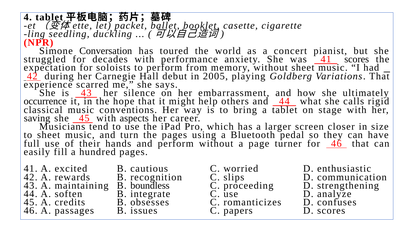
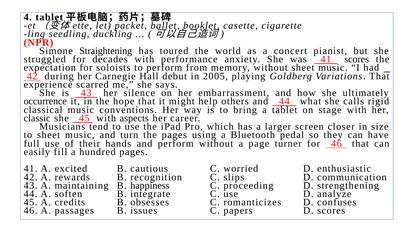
Conversation: Conversation -> Straightening
saving: saving -> classic
boundless: boundless -> happiness
